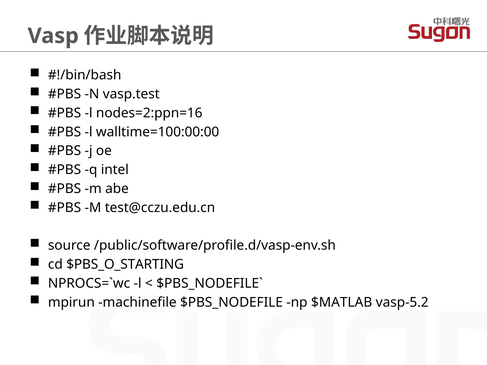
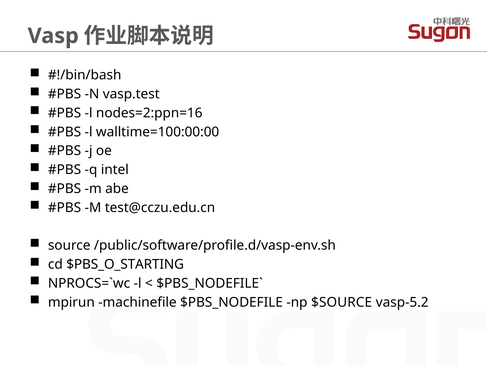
$MATLAB: $MATLAB -> $SOURCE
